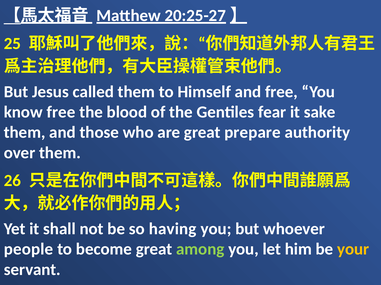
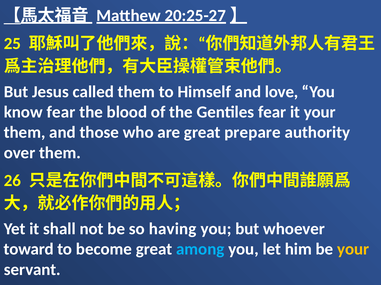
and free: free -> love
know free: free -> fear
it sake: sake -> your
people: people -> toward
among colour: light green -> light blue
